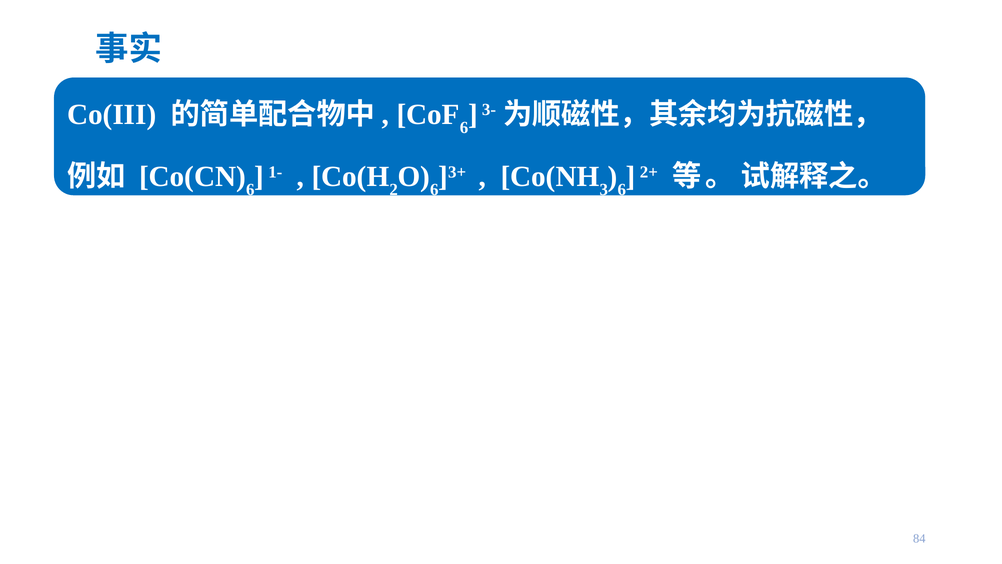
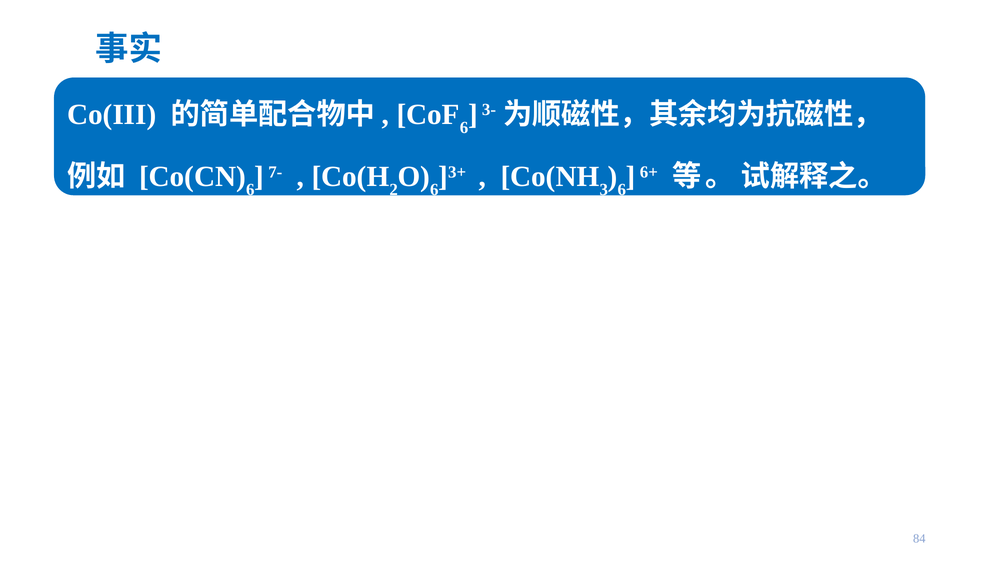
1-: 1- -> 7-
2+: 2+ -> 6+
